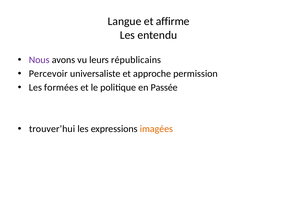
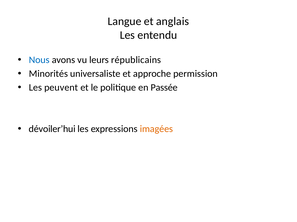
affirme: affirme -> anglais
Nous colour: purple -> blue
Percevoir: Percevoir -> Minorités
formées: formées -> peuvent
trouver’hui: trouver’hui -> dévoiler’hui
